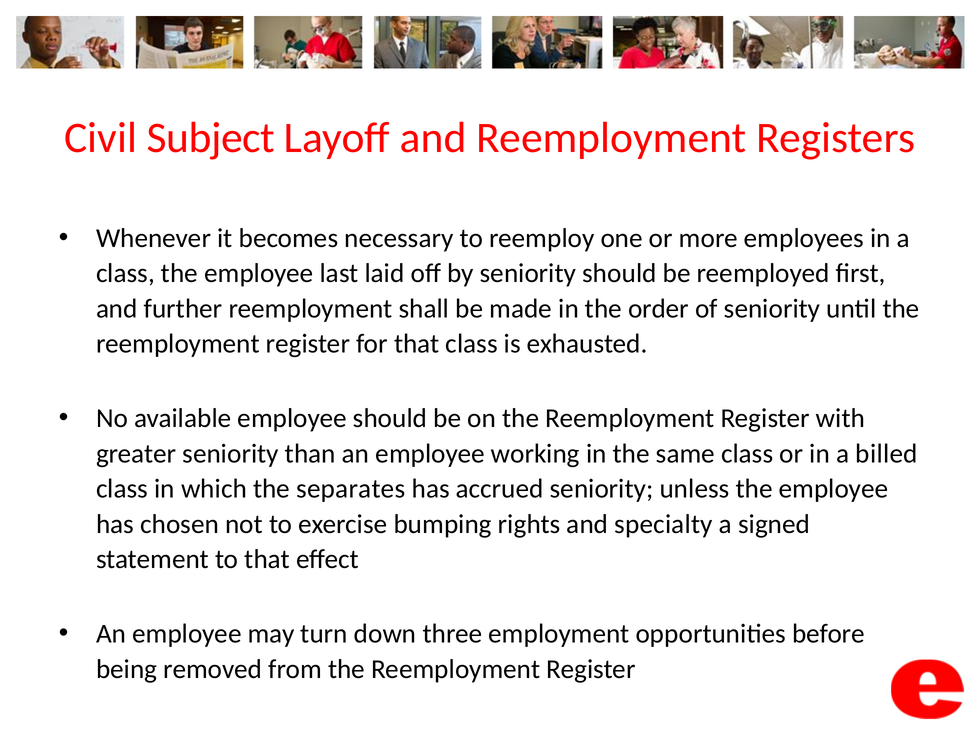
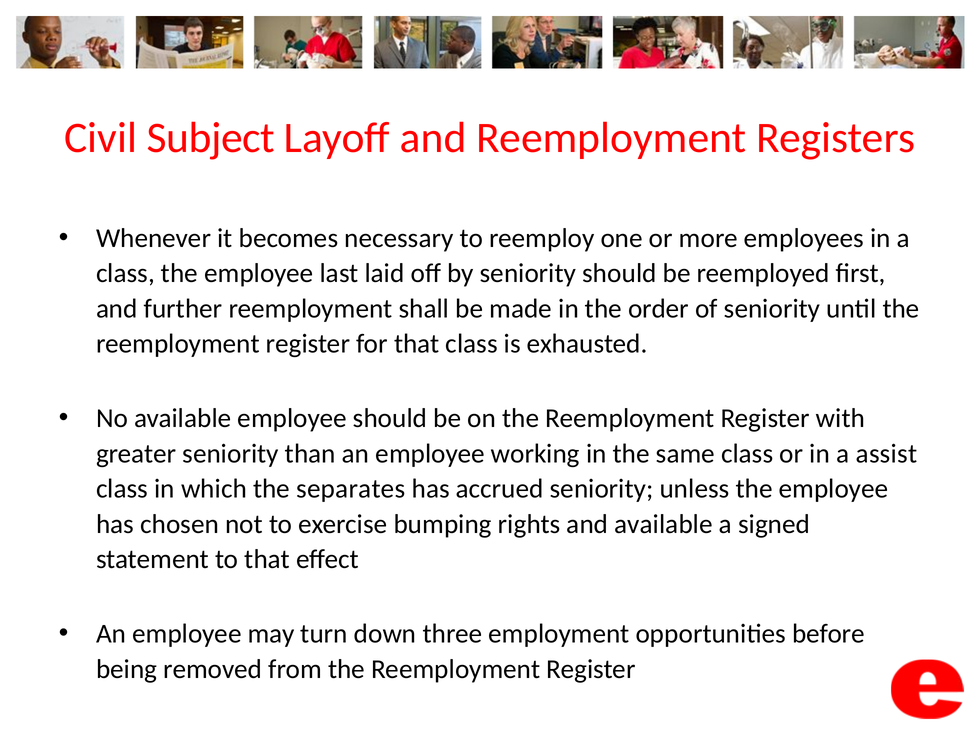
billed: billed -> assist
and specialty: specialty -> available
